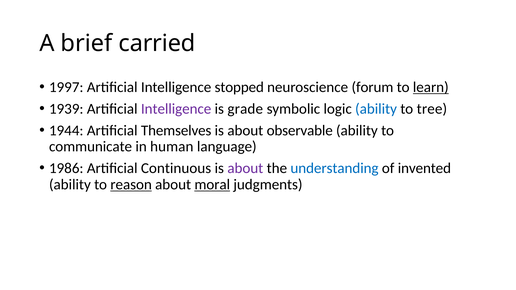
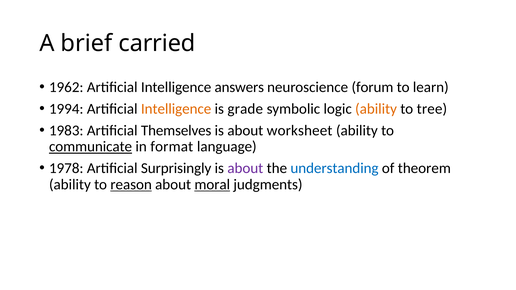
1997: 1997 -> 1962
stopped: stopped -> answers
learn underline: present -> none
1939: 1939 -> 1994
Intelligence at (176, 109) colour: purple -> orange
ability at (376, 109) colour: blue -> orange
1944: 1944 -> 1983
observable: observable -> worksheet
communicate underline: none -> present
human: human -> format
1986: 1986 -> 1978
Continuous: Continuous -> Surprisingly
invented: invented -> theorem
